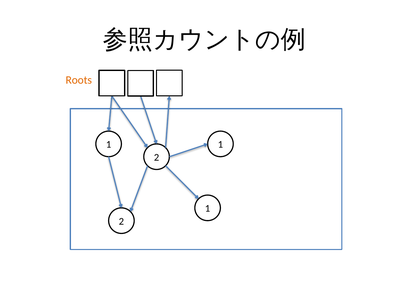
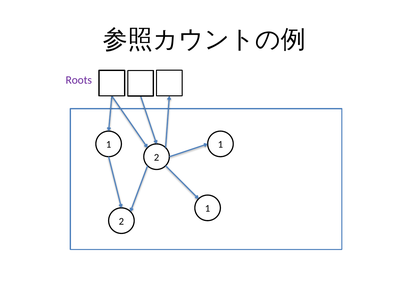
Roots colour: orange -> purple
